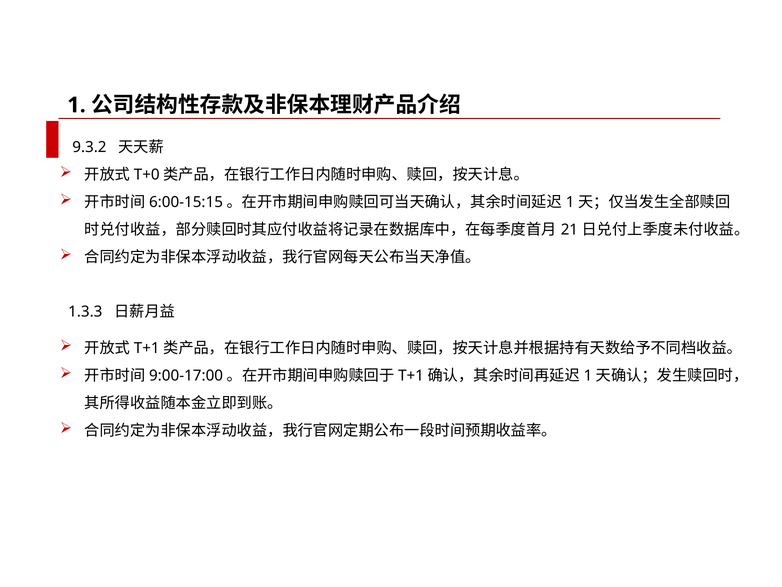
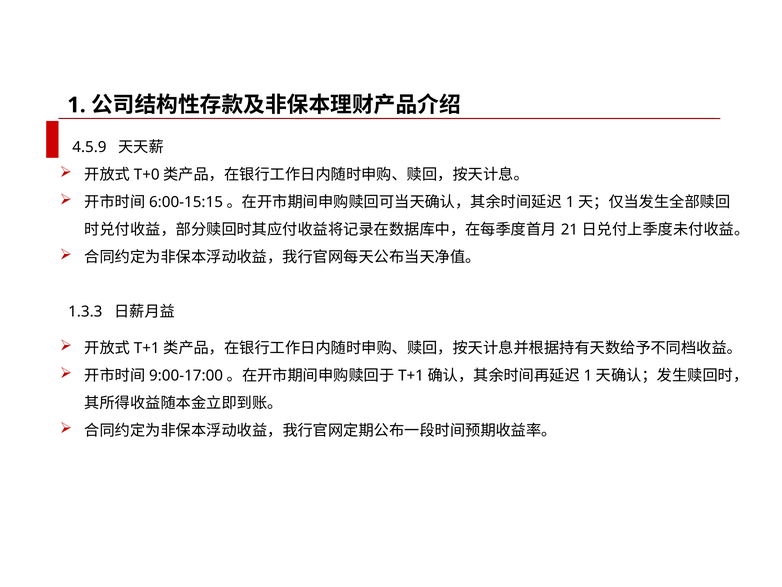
9.3.2: 9.3.2 -> 4.5.9
